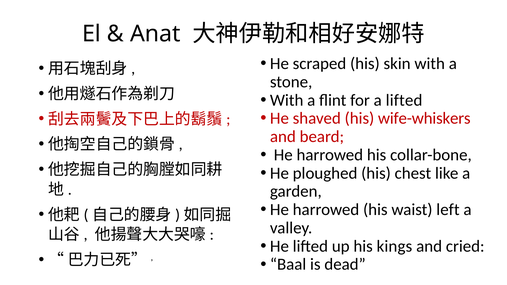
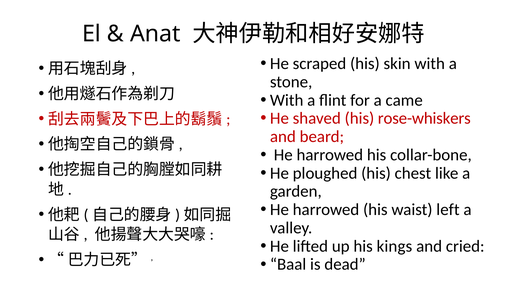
a lifted: lifted -> came
wife-whiskers: wife-whiskers -> rose-whiskers
